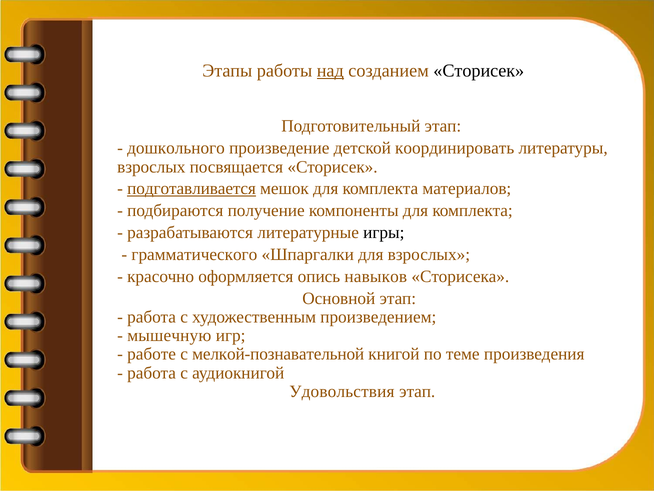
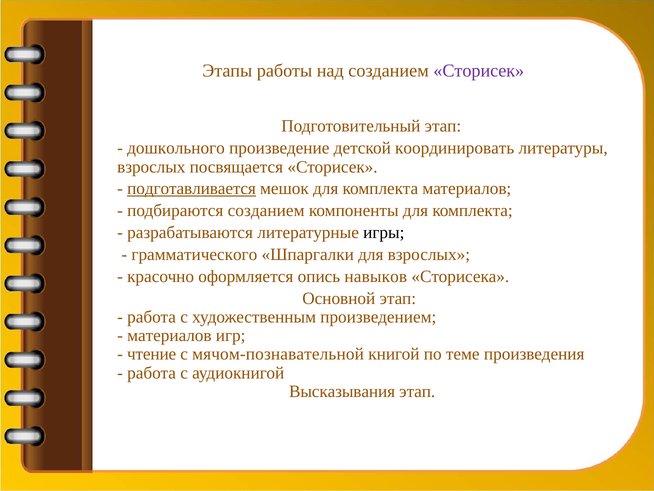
над underline: present -> none
Сторисек at (479, 70) colour: black -> purple
подбираются получение: получение -> созданием
мышечную at (169, 335): мышечную -> материалов
работе: работе -> чтение
мелкой-познавательной: мелкой-познавательной -> мячом-познавательной
Удовольствия: Удовольствия -> Высказывания
